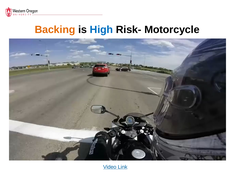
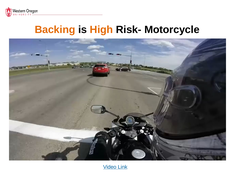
High colour: blue -> orange
